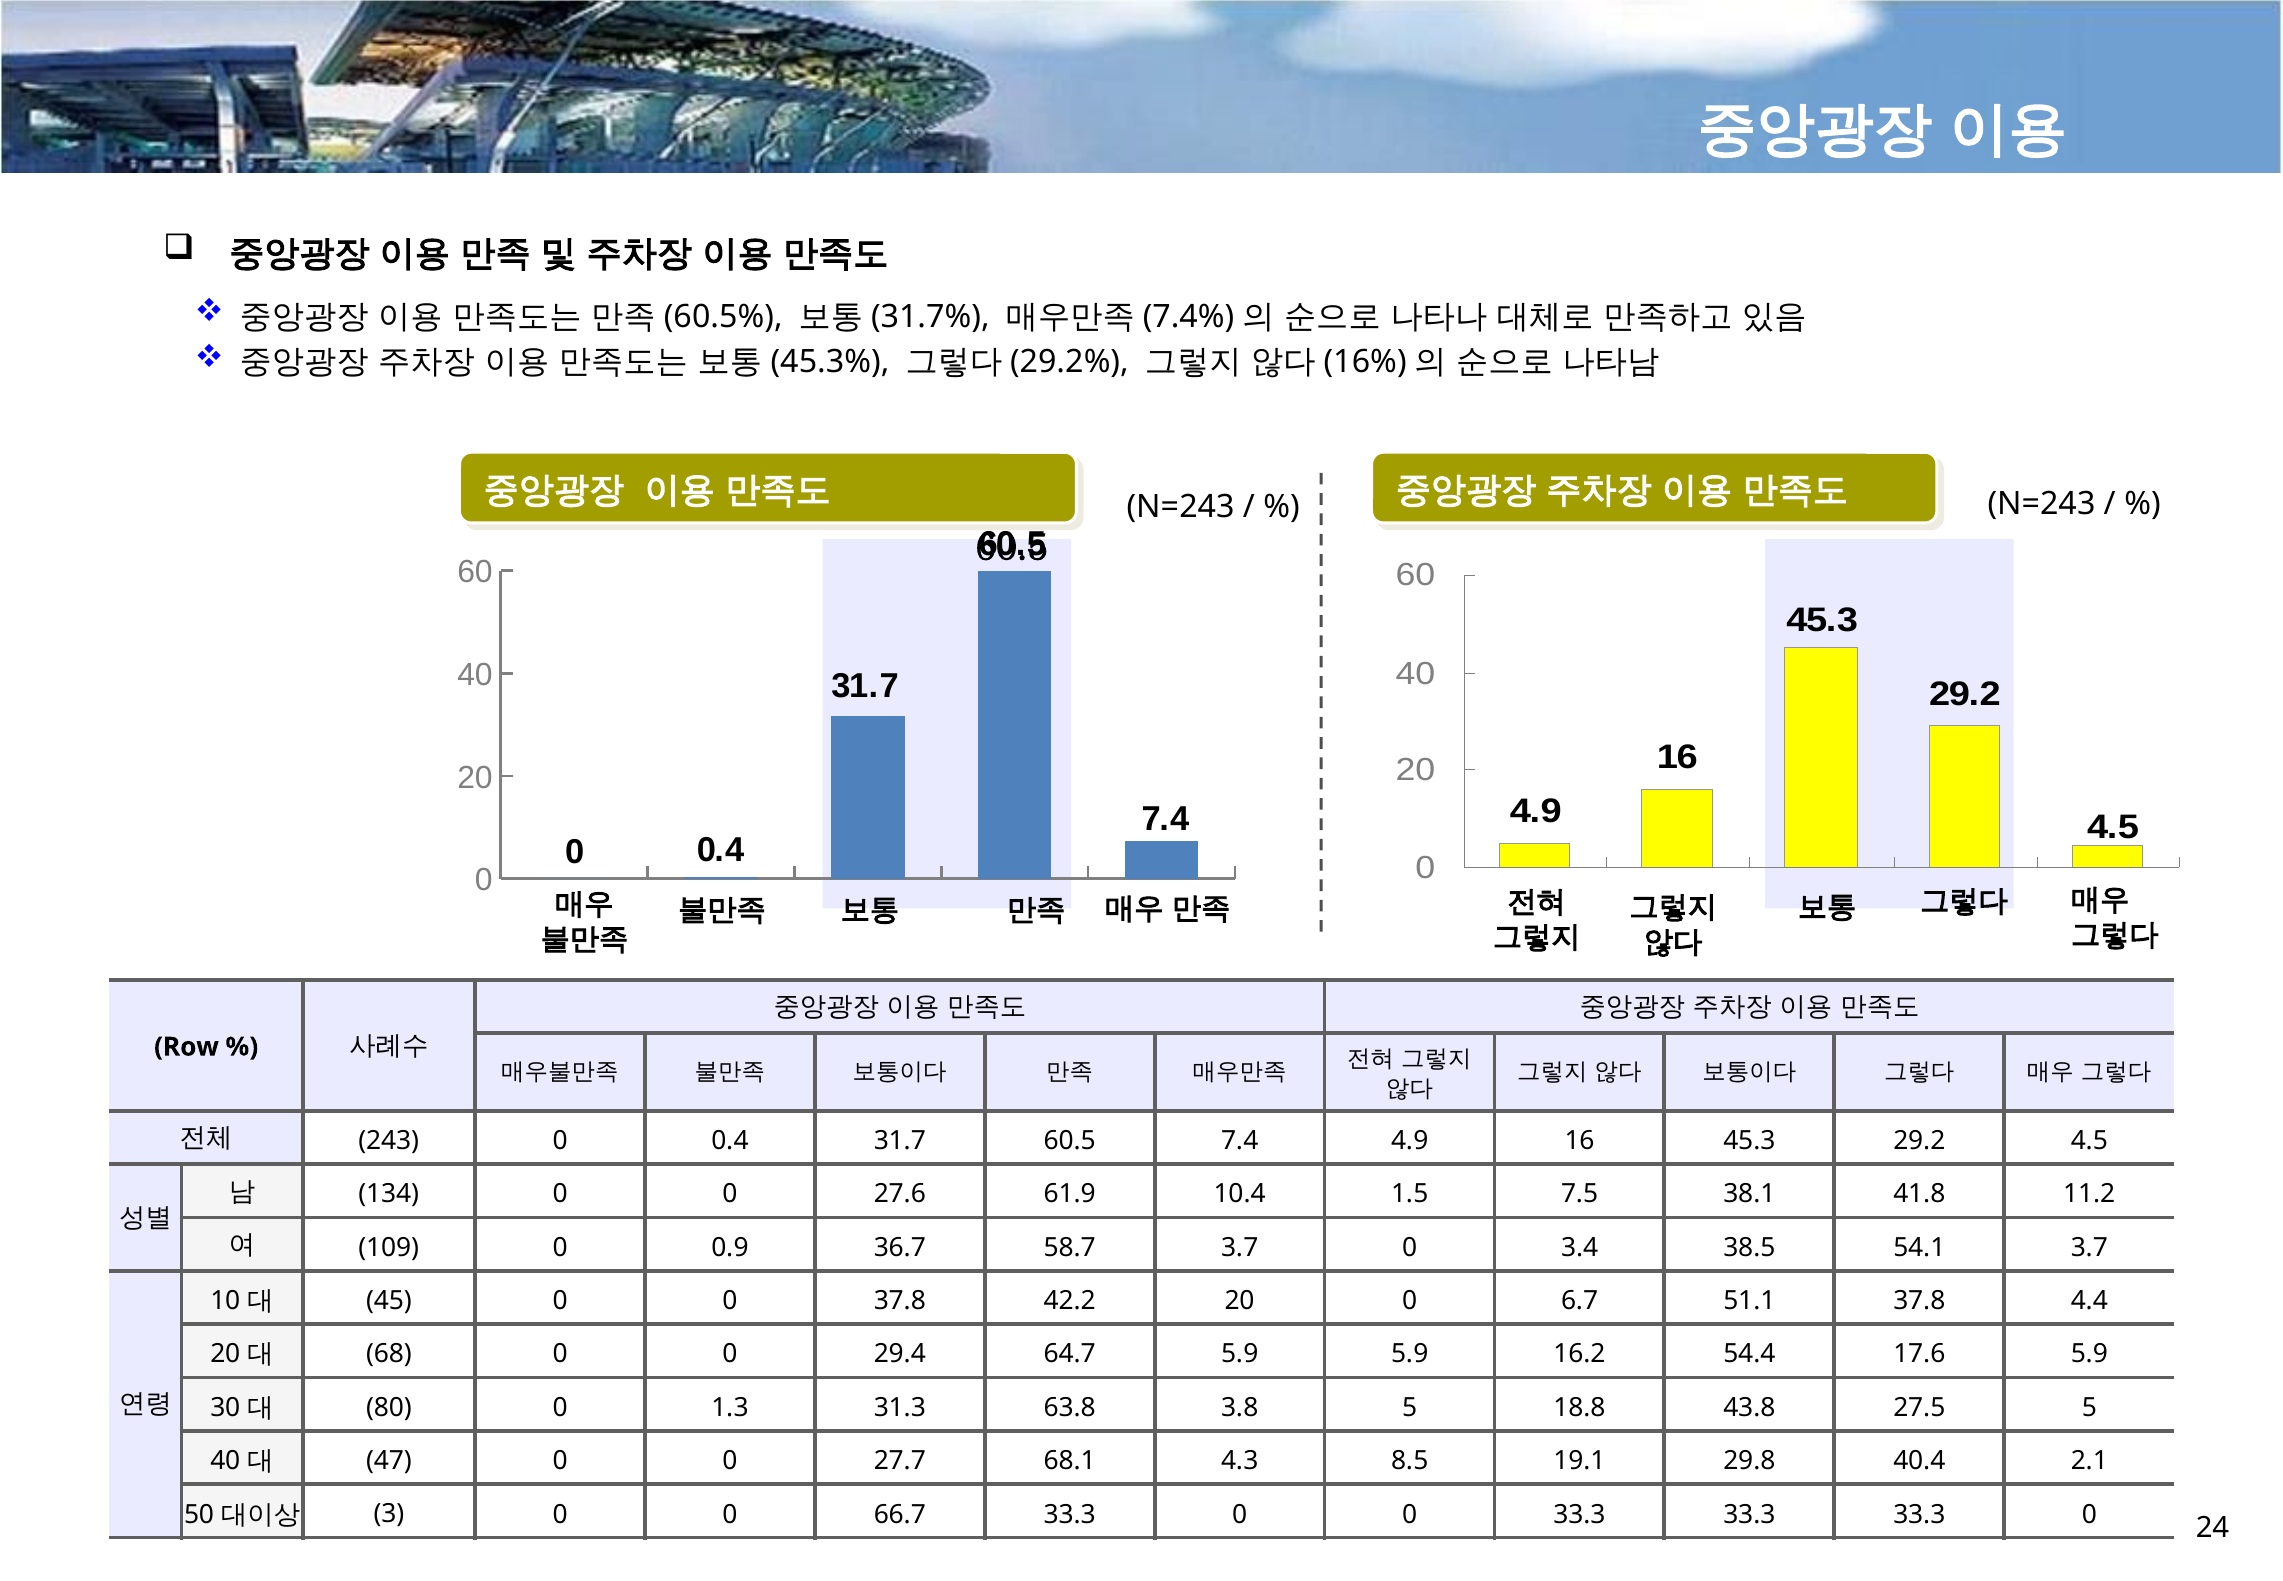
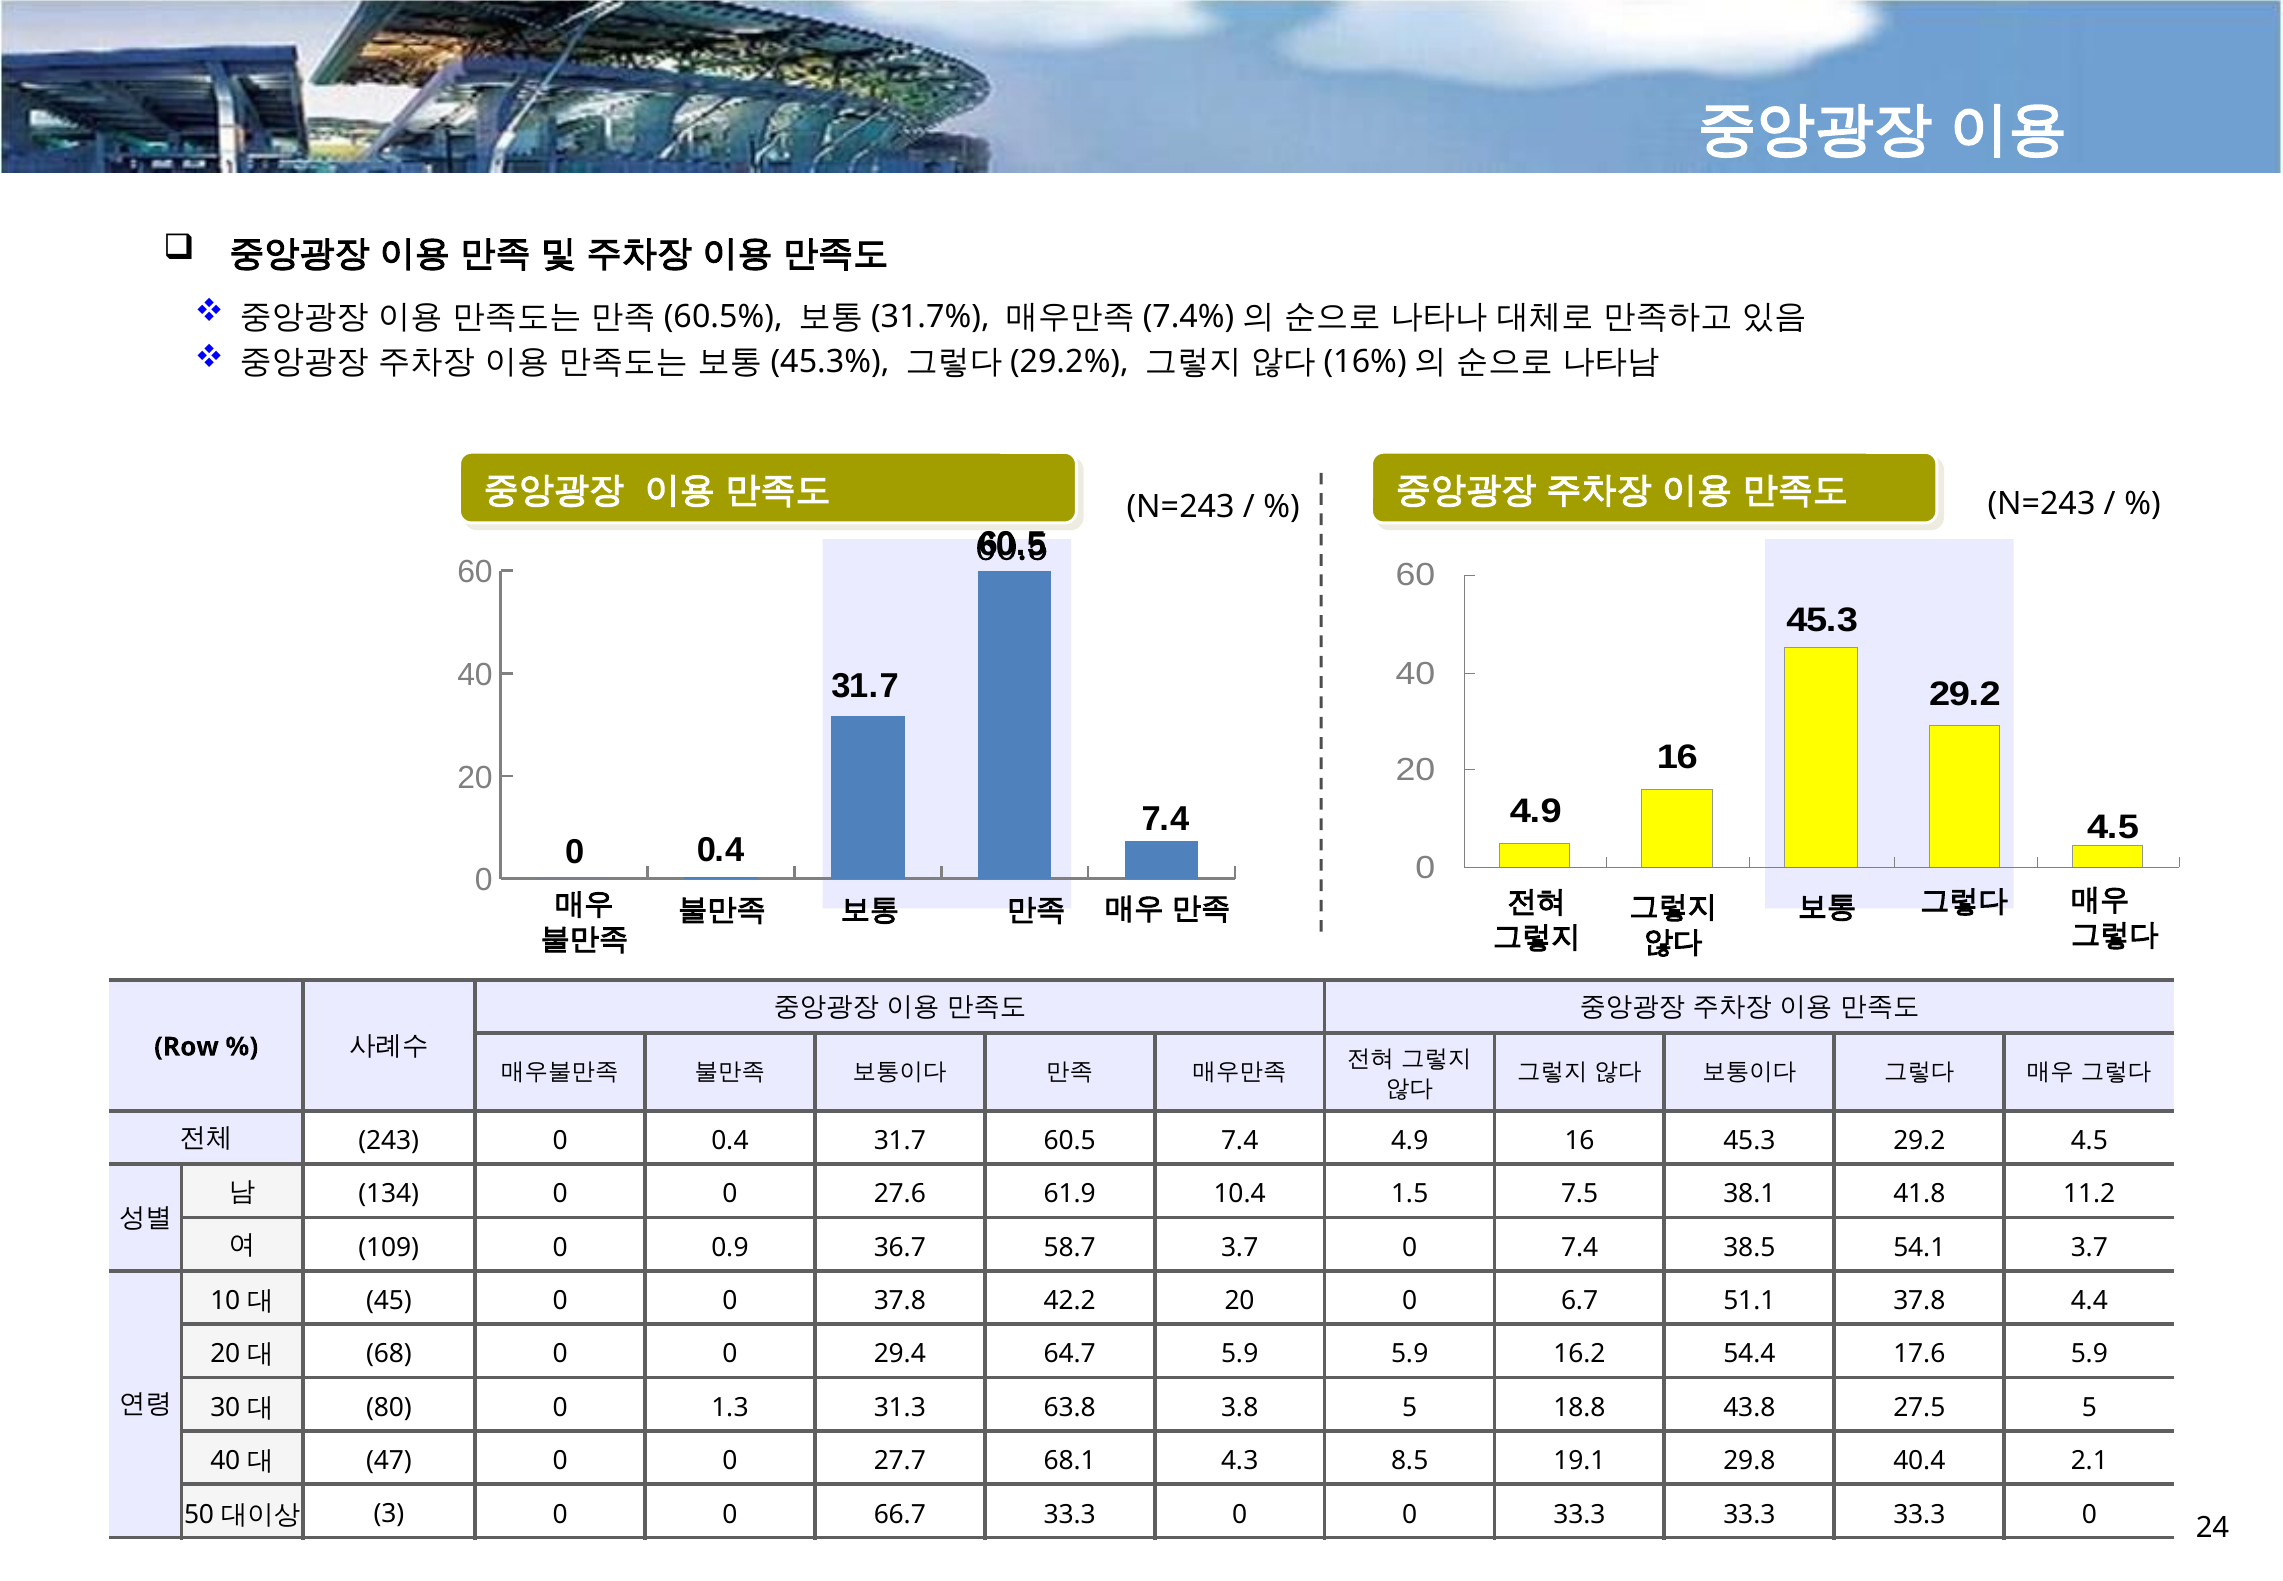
0 3.4: 3.4 -> 7.4
